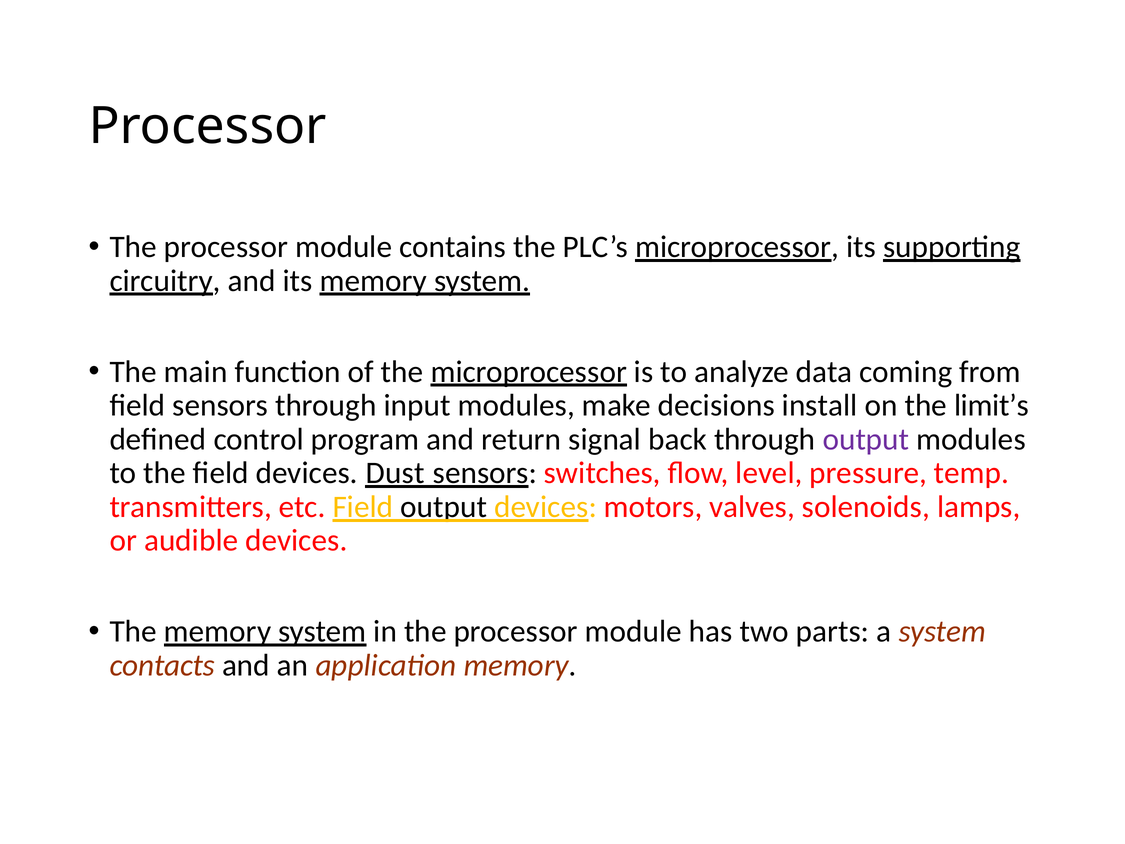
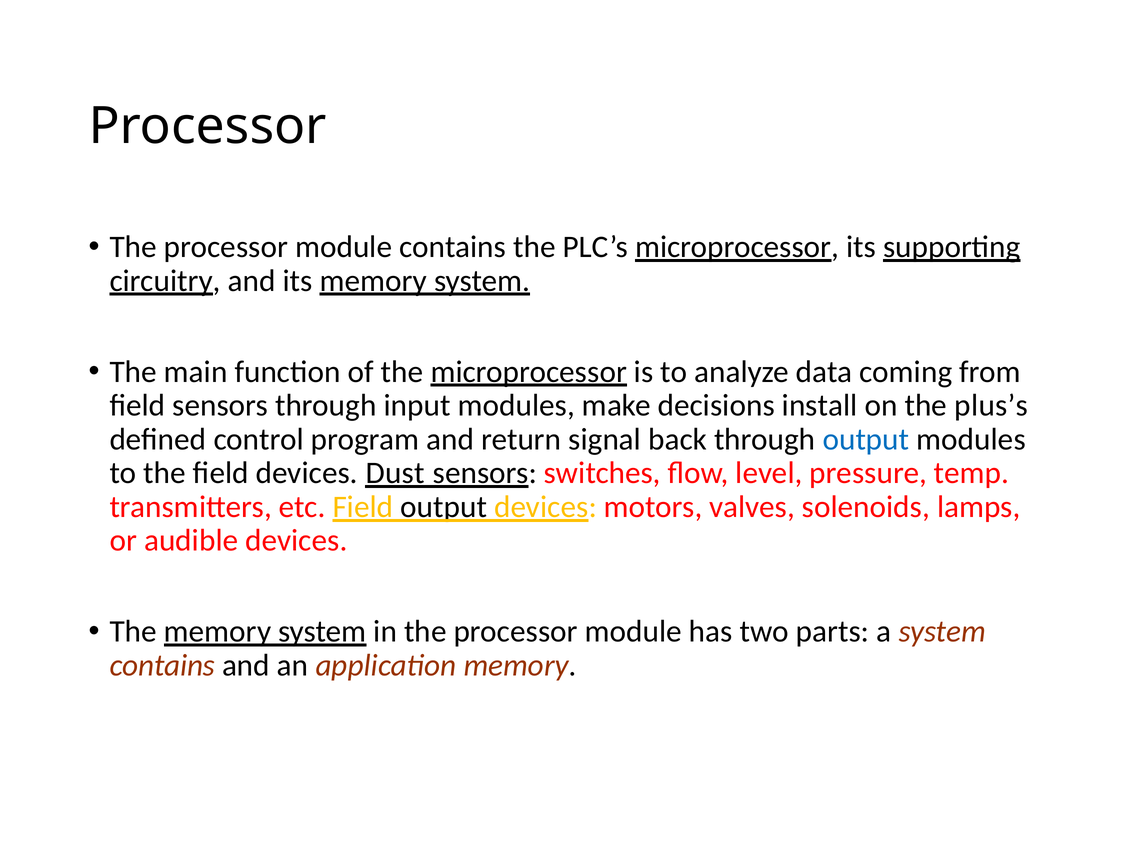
limit’s: limit’s -> plus’s
output at (866, 439) colour: purple -> blue
contacts at (162, 665): contacts -> contains
